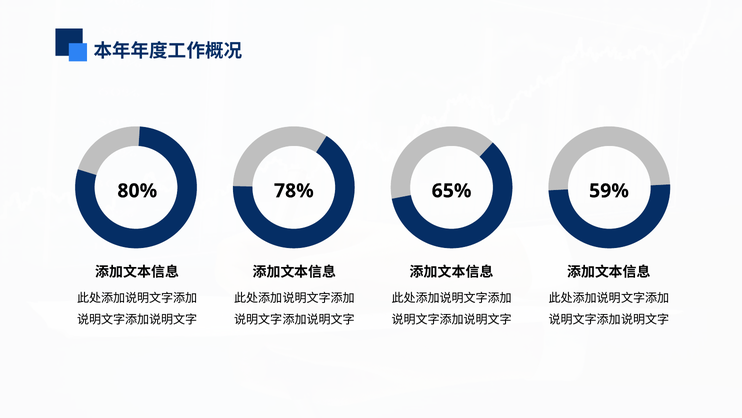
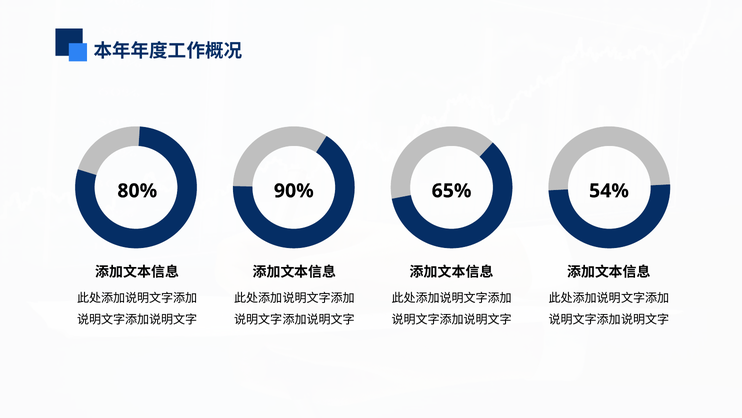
78%: 78% -> 90%
59%: 59% -> 54%
